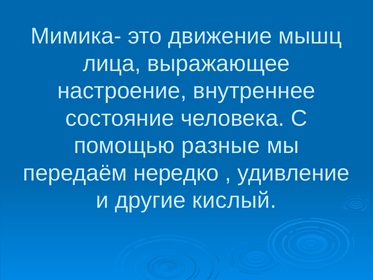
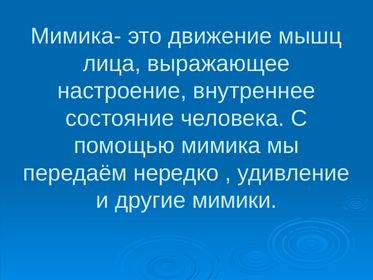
разные: разные -> мимика
кислый: кислый -> мимики
